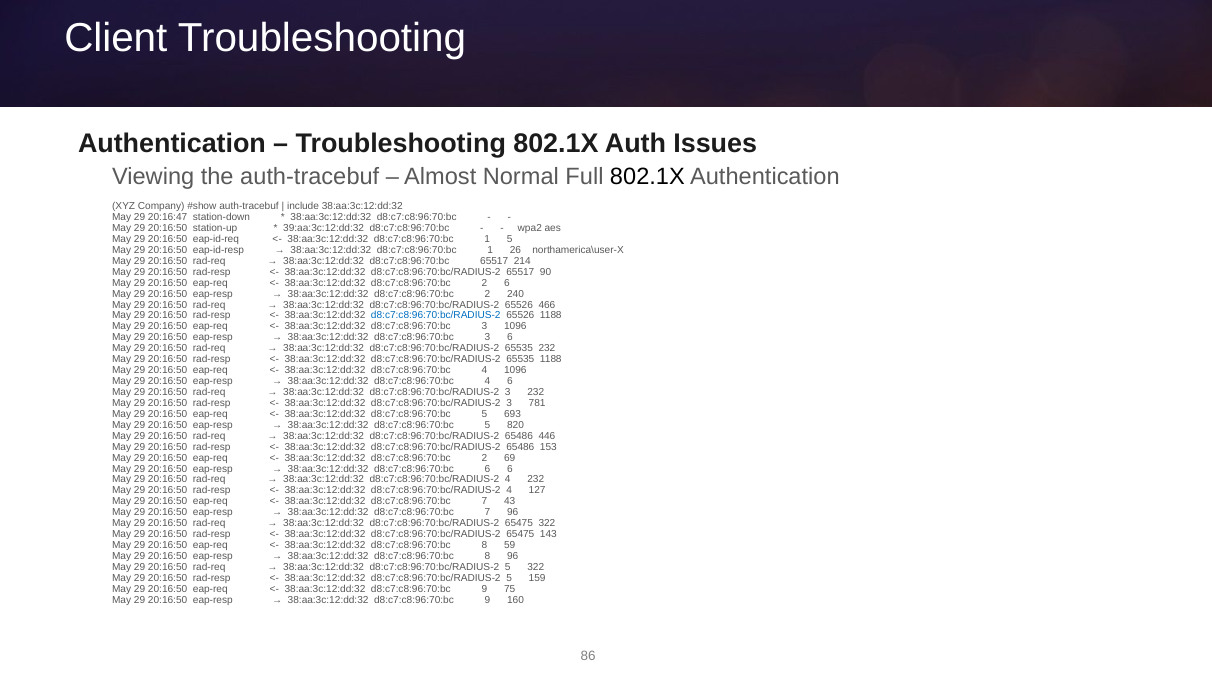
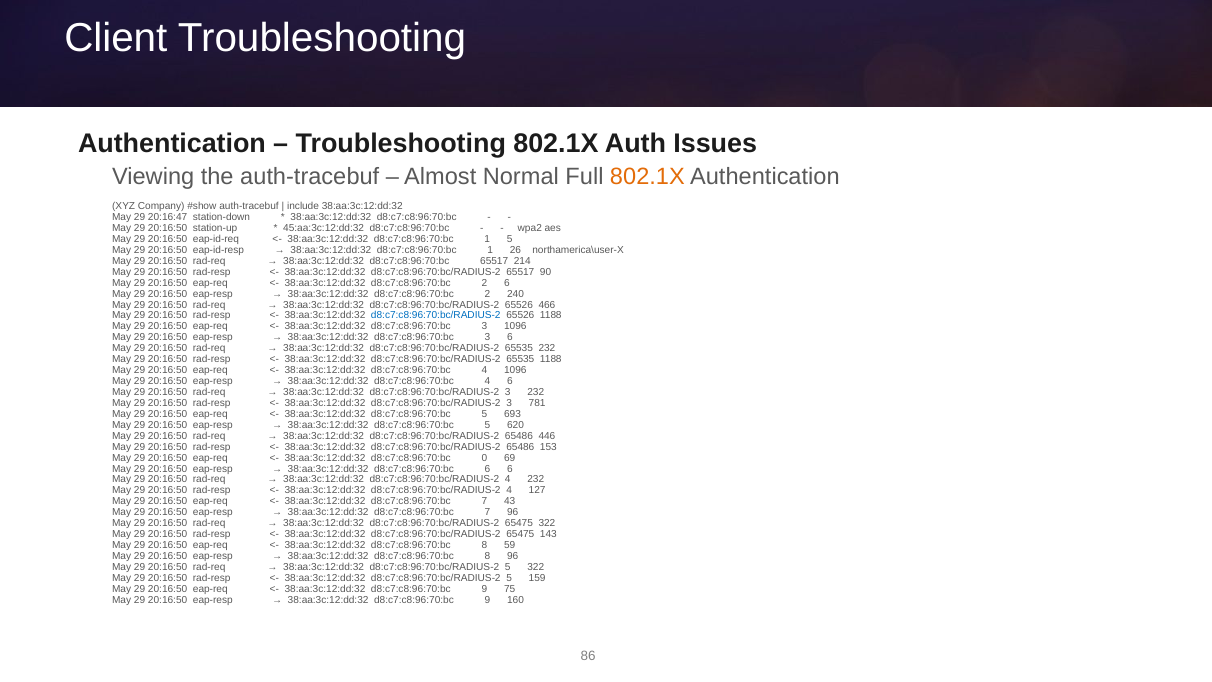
802.1X at (647, 177) colour: black -> orange
39:aa:3c:12:dd:32: 39:aa:3c:12:dd:32 -> 45:aa:3c:12:dd:32
820: 820 -> 620
2 at (484, 458): 2 -> 0
